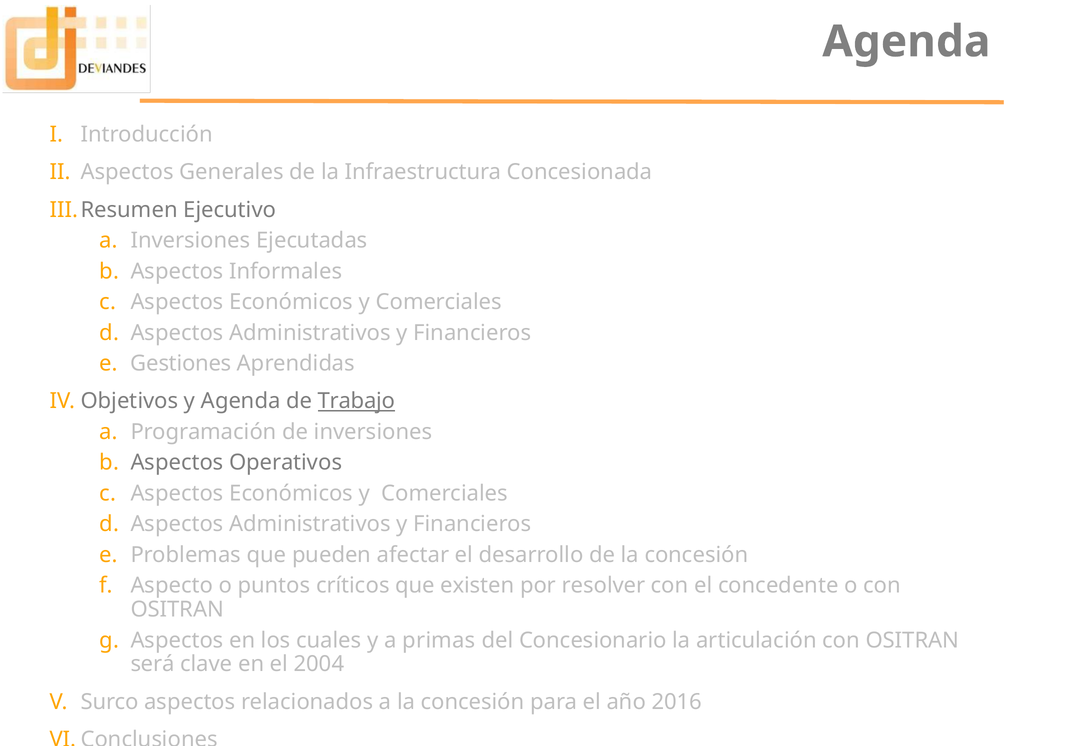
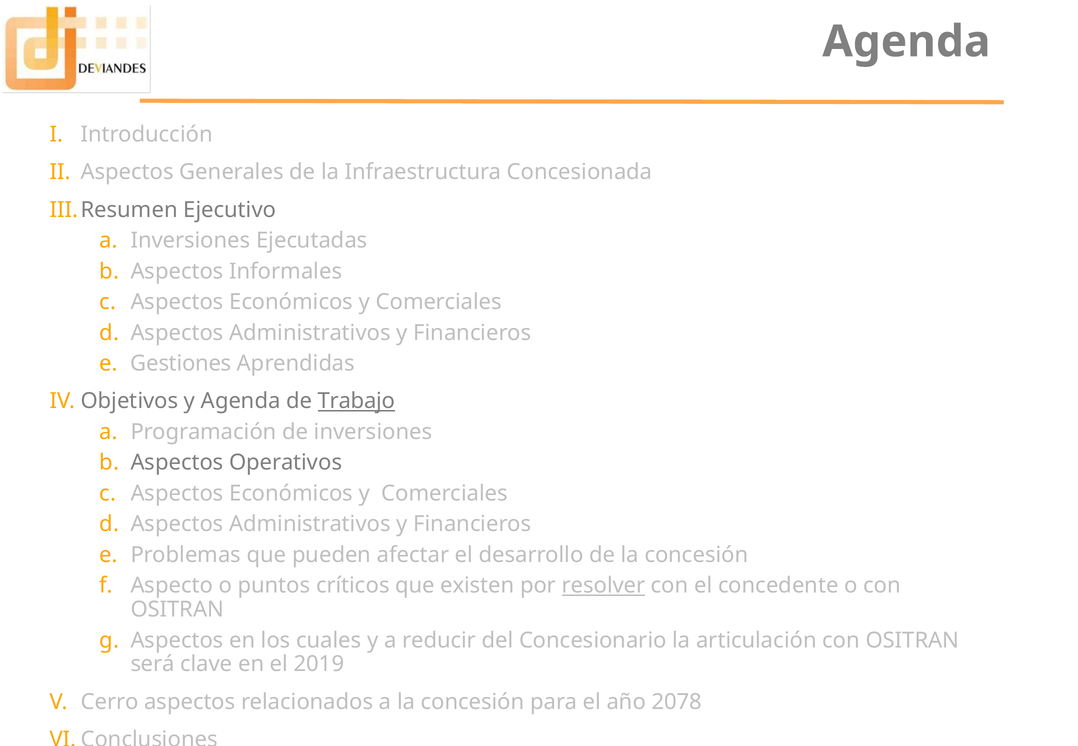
resolver underline: none -> present
primas: primas -> reducir
2004: 2004 -> 2019
Surco: Surco -> Cerro
2016: 2016 -> 2078
